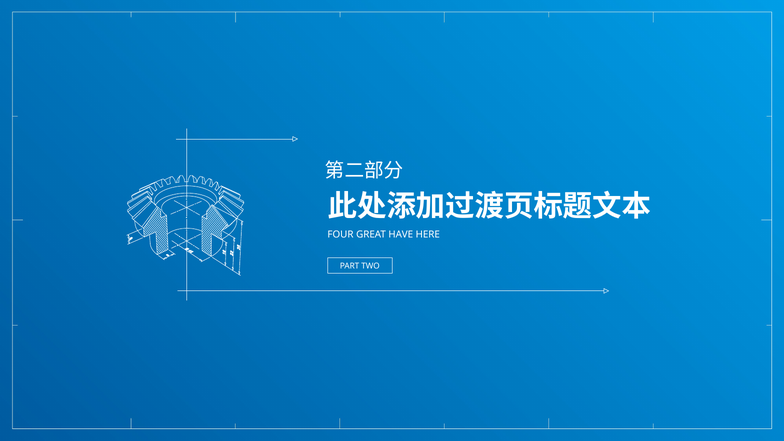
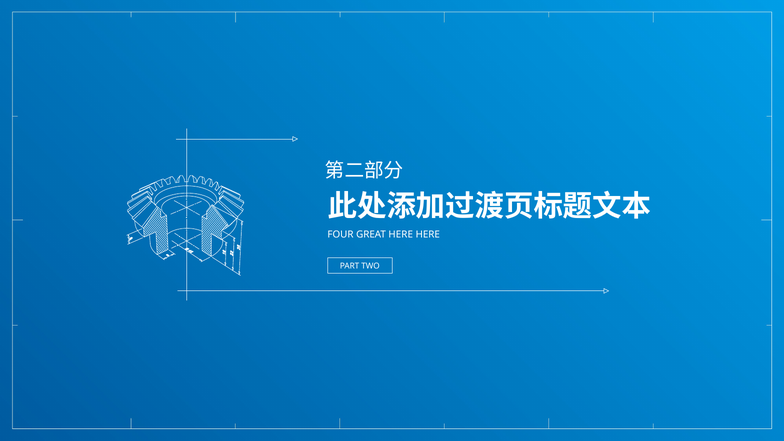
GREAT HAVE: HAVE -> HERE
